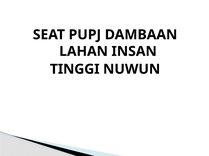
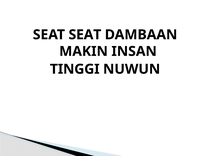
SEAT PUPJ: PUPJ -> SEAT
LAHAN: LAHAN -> MAKIN
